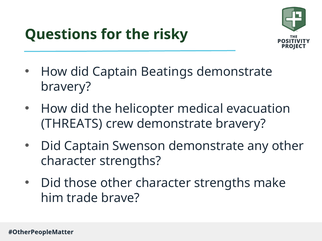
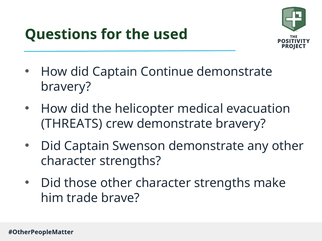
risky: risky -> used
Beatings: Beatings -> Continue
